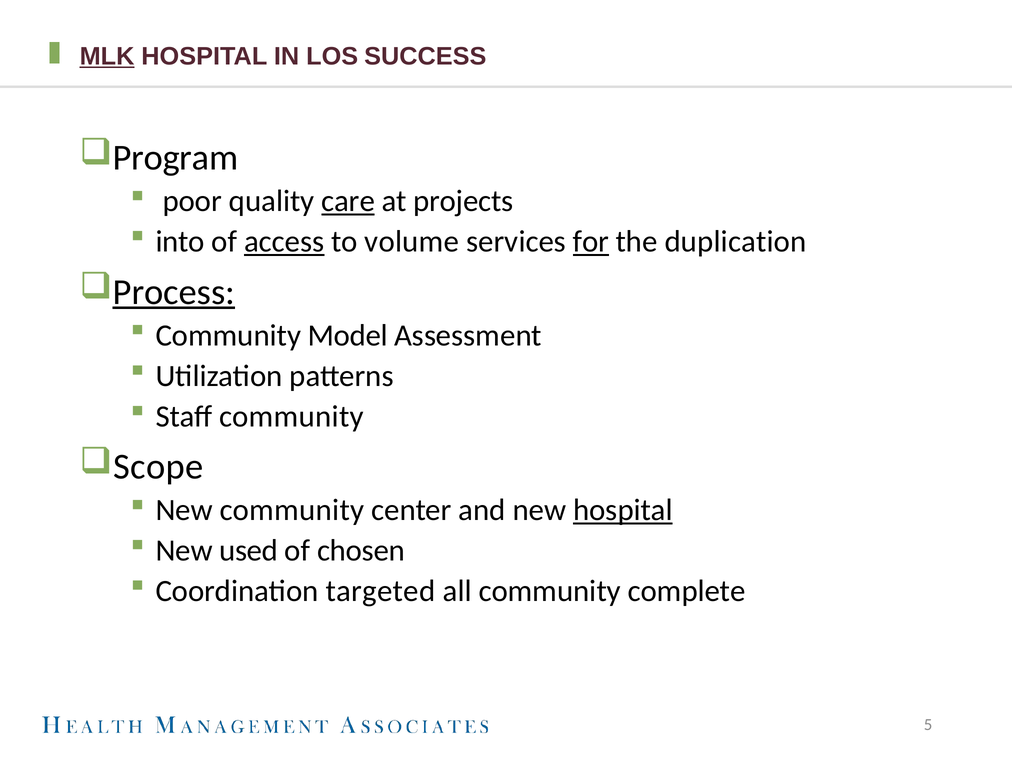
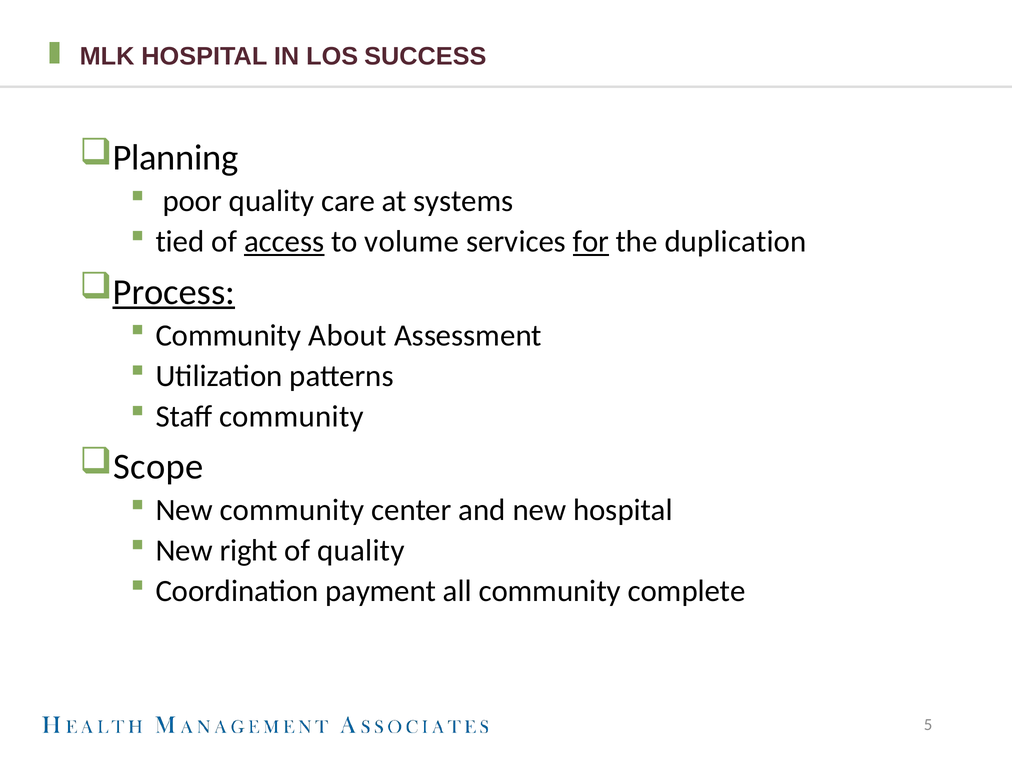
MLK underline: present -> none
Program: Program -> Planning
care underline: present -> none
projects: projects -> systems
into: into -> tied
Model: Model -> About
hospital at (623, 510) underline: present -> none
used: used -> right
of chosen: chosen -> quality
targeted: targeted -> payment
